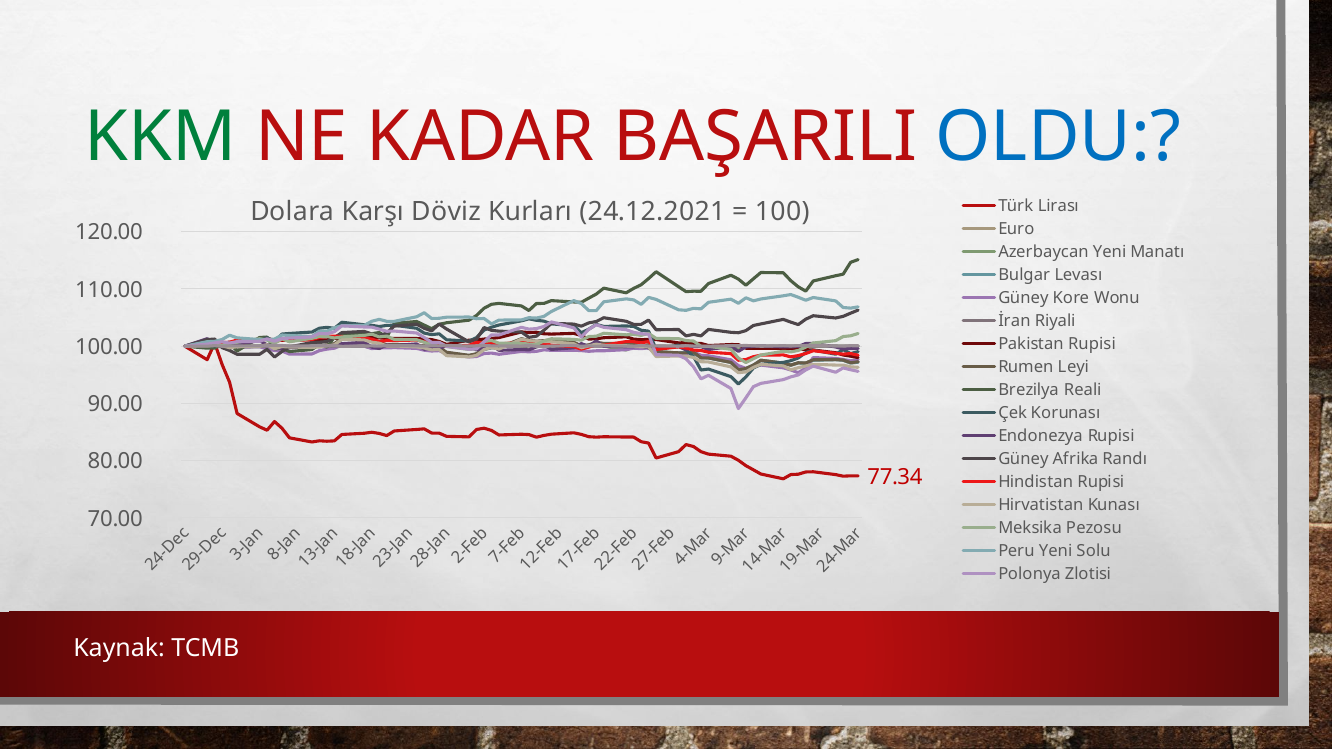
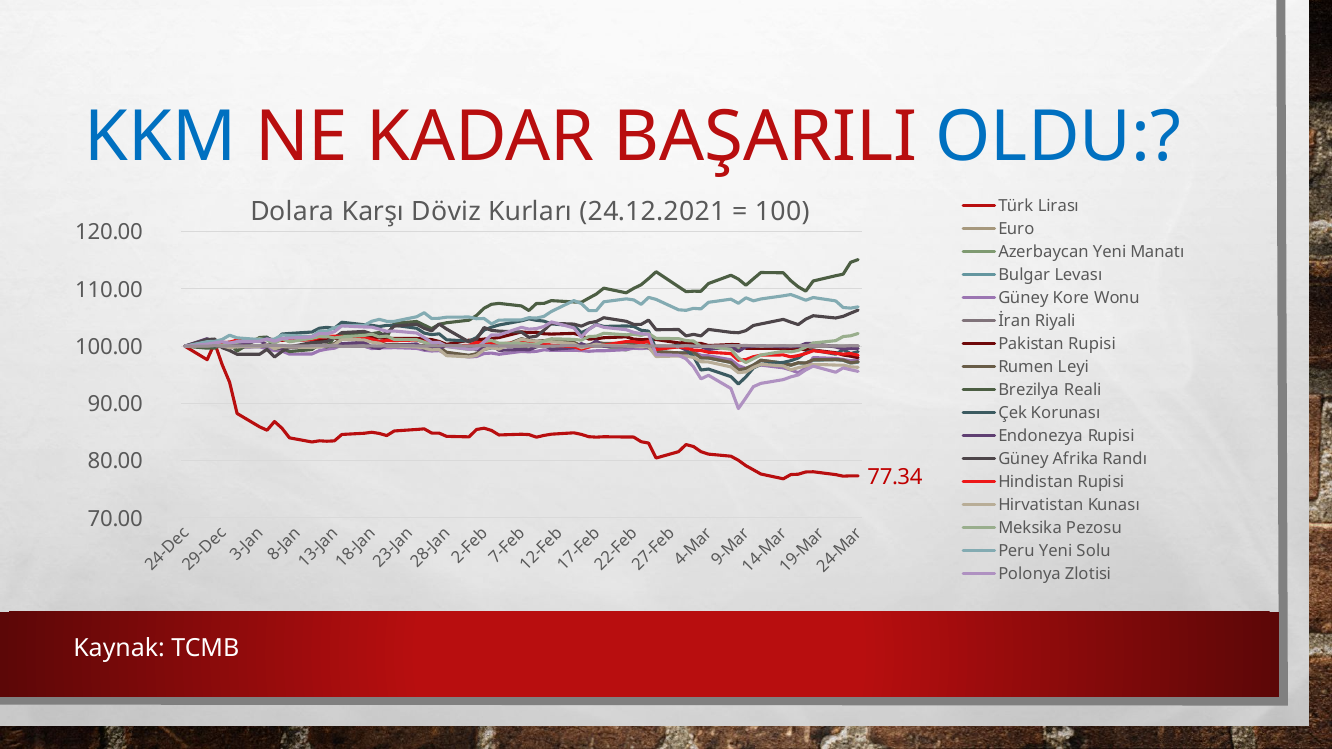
KKM colour: green -> blue
